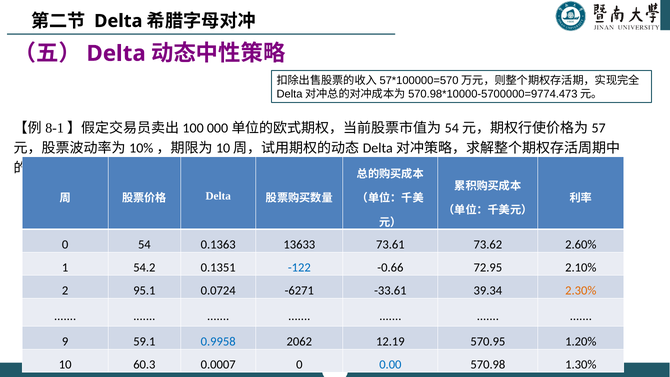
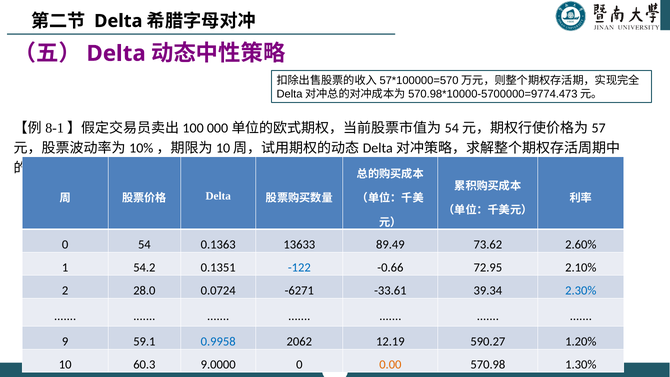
73.61: 73.61 -> 89.49
95.1: 95.1 -> 28.0
2.30% colour: orange -> blue
570.95: 570.95 -> 590.27
0.0007: 0.0007 -> 9.0000
0.00 colour: blue -> orange
